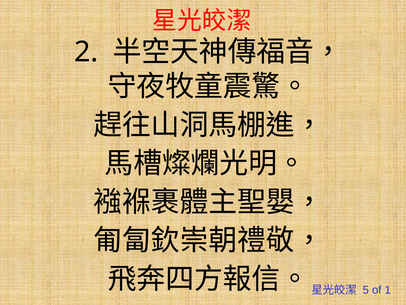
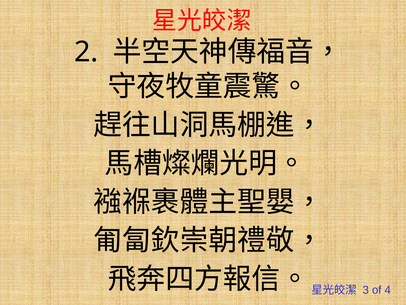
5: 5 -> 3
1: 1 -> 4
